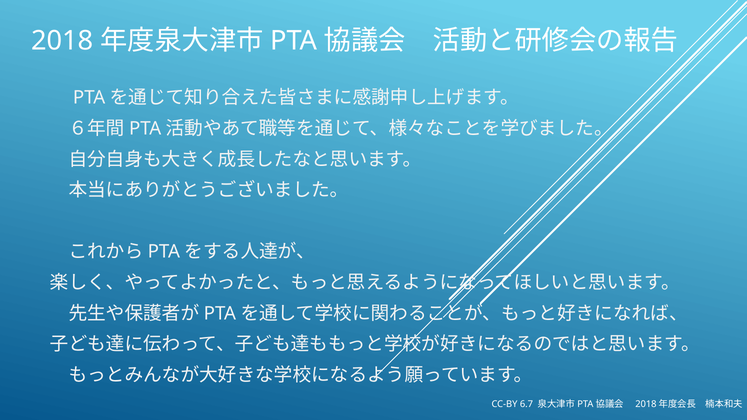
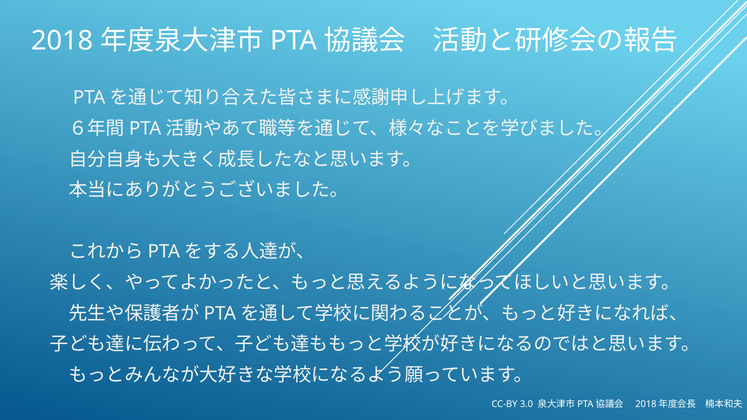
6.7: 6.7 -> 3.0
